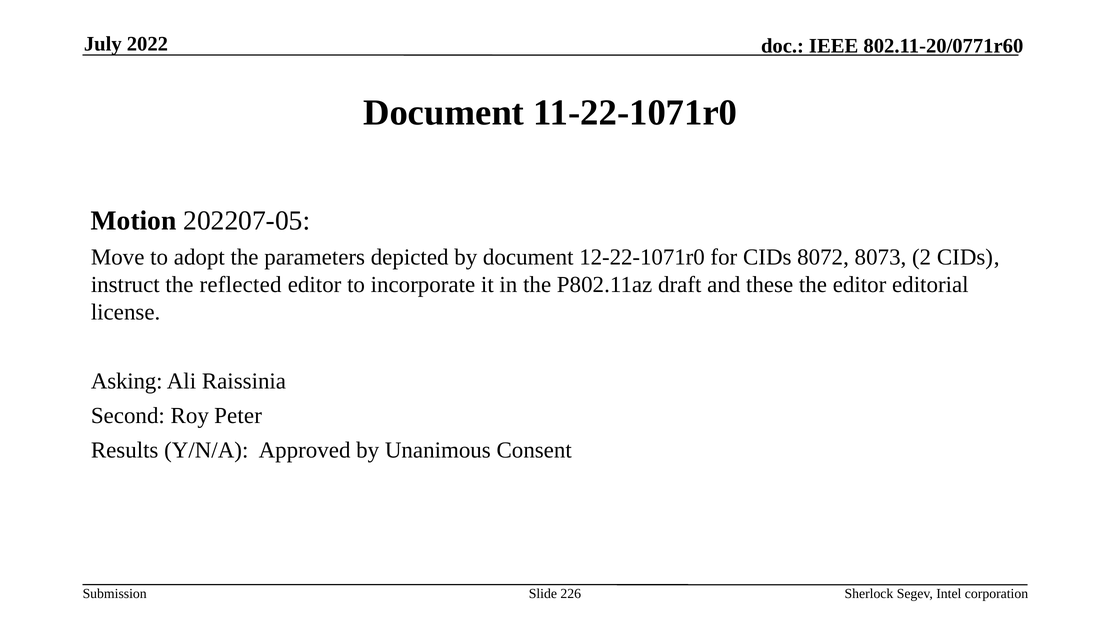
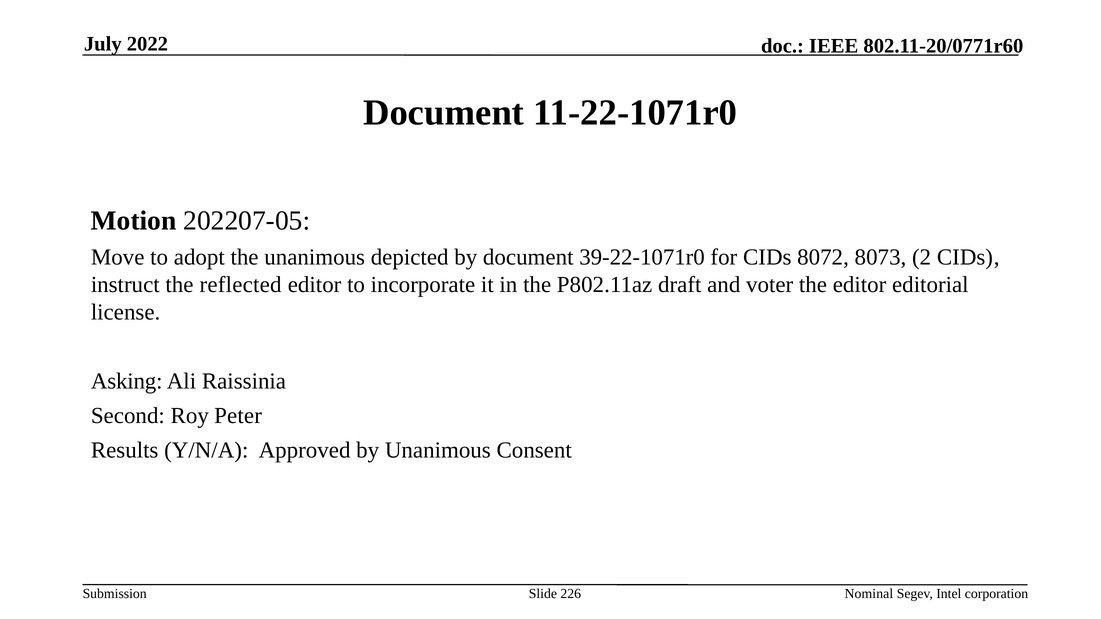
the parameters: parameters -> unanimous
12-22-1071r0: 12-22-1071r0 -> 39-22-1071r0
these: these -> voter
Sherlock: Sherlock -> Nominal
